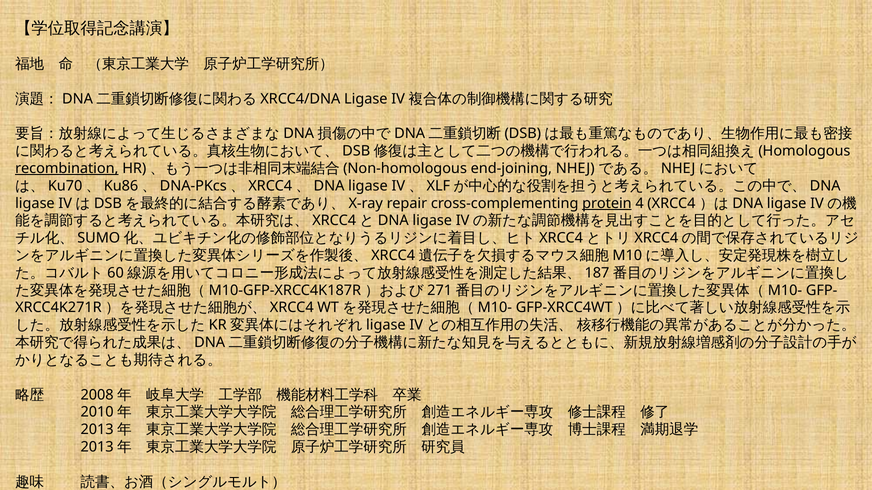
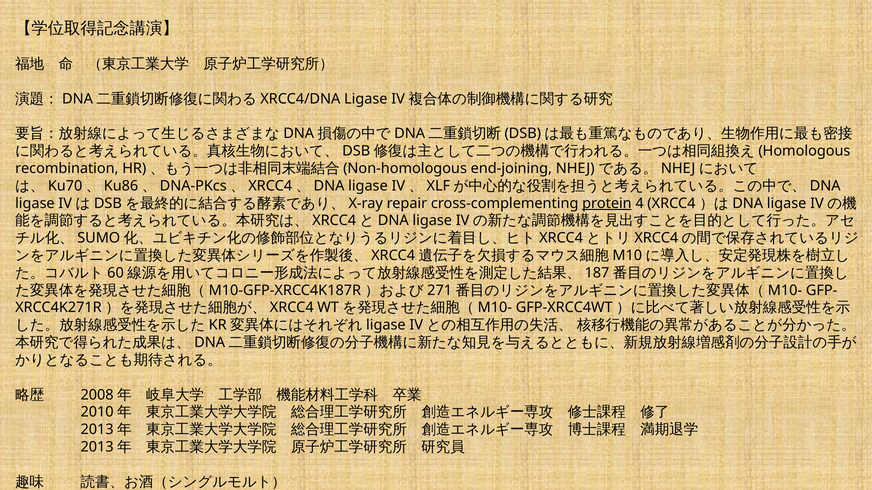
recombination underline: present -> none
